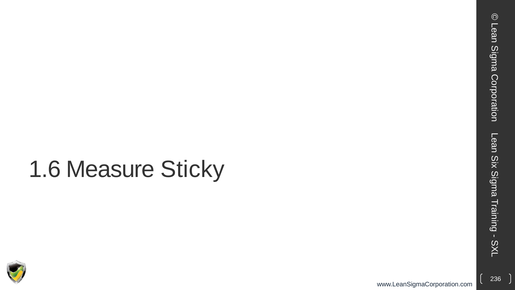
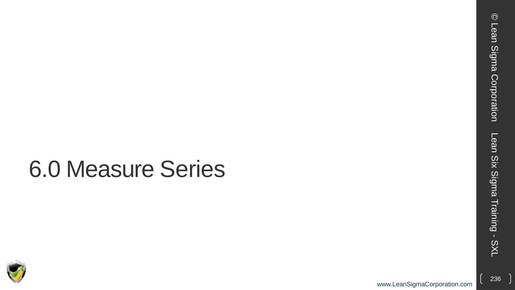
1.6: 1.6 -> 6.0
Sticky: Sticky -> Series
